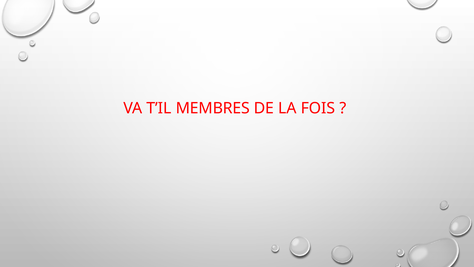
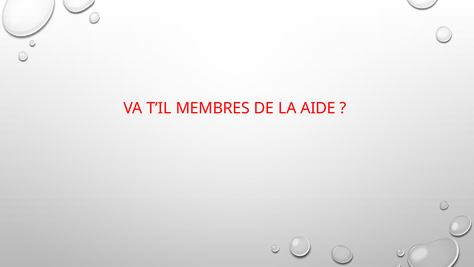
FOIS: FOIS -> AIDE
